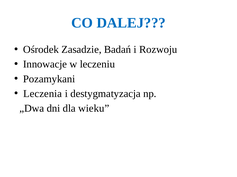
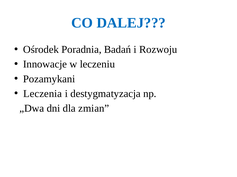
Zasadzie: Zasadzie -> Poradnia
wieku: wieku -> zmian
